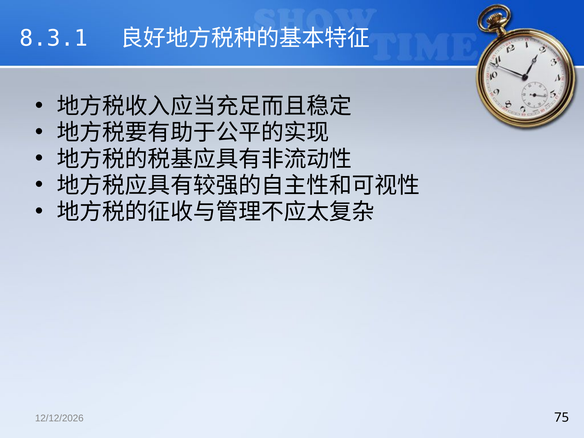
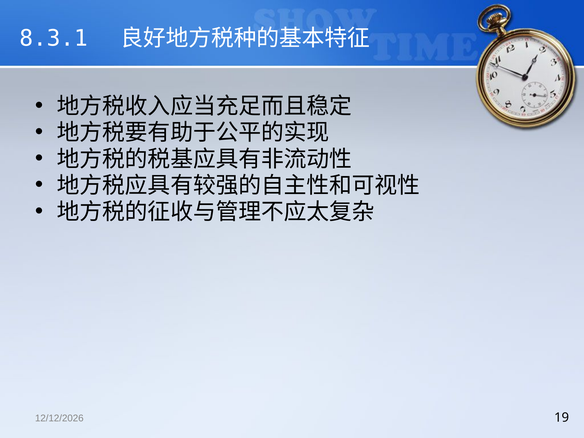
75: 75 -> 19
